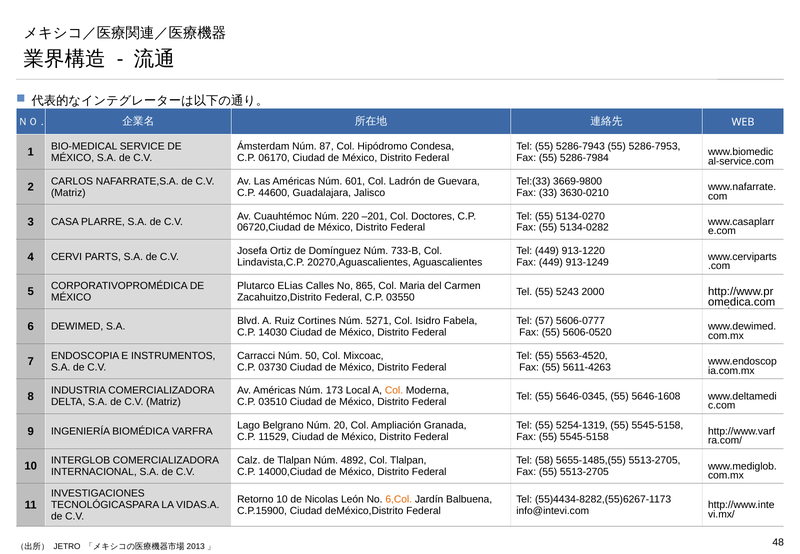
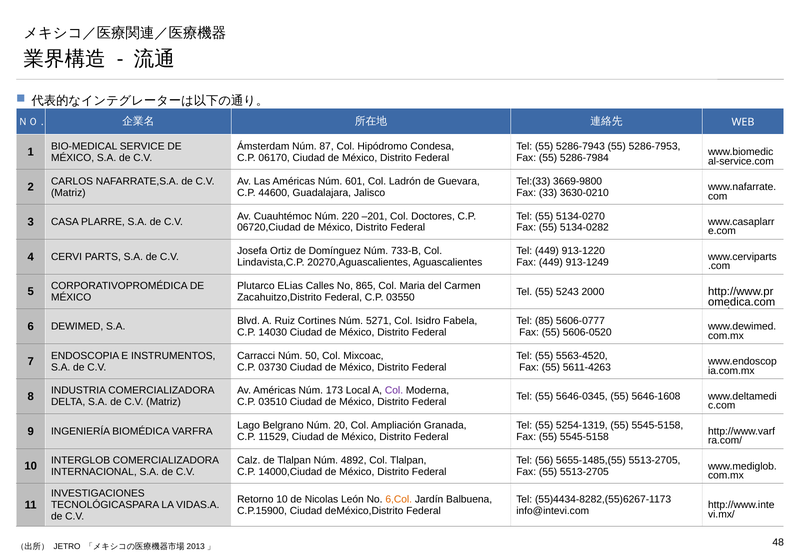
57: 57 -> 85
Col at (394, 390) colour: orange -> purple
58: 58 -> 56
